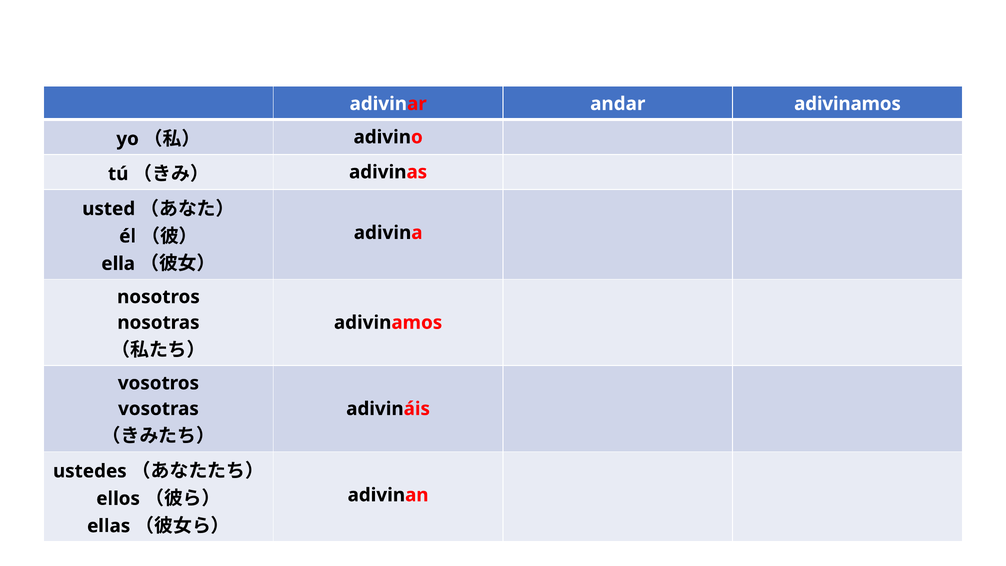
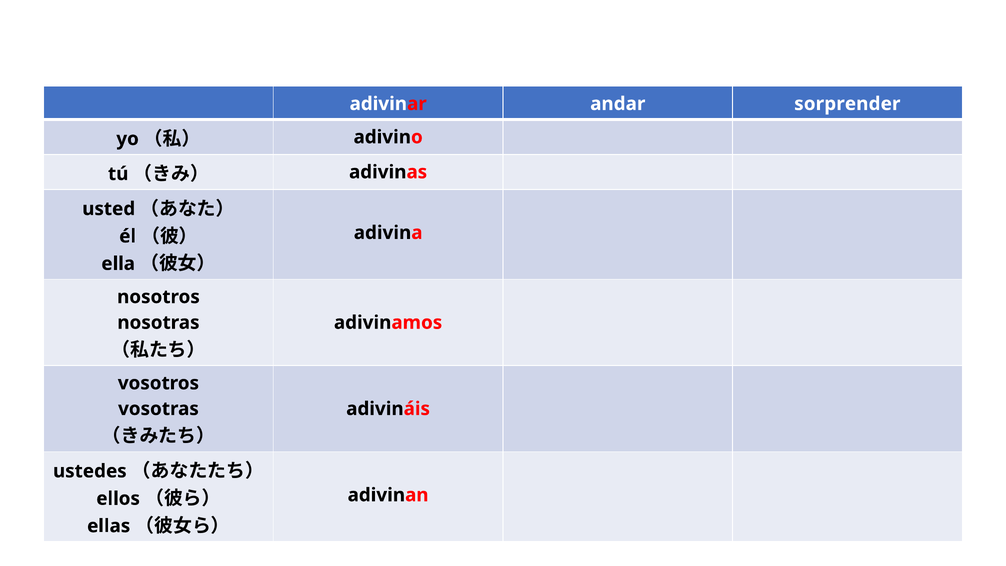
andar adivinamos: adivinamos -> sorprender
